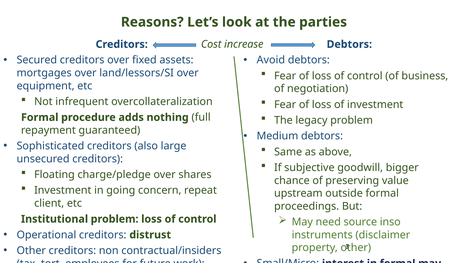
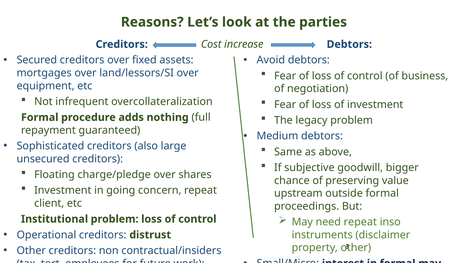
need source: source -> repeat
